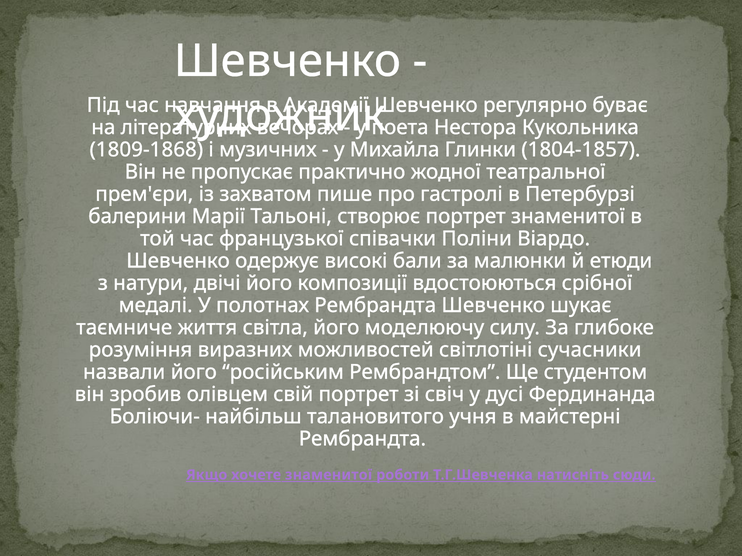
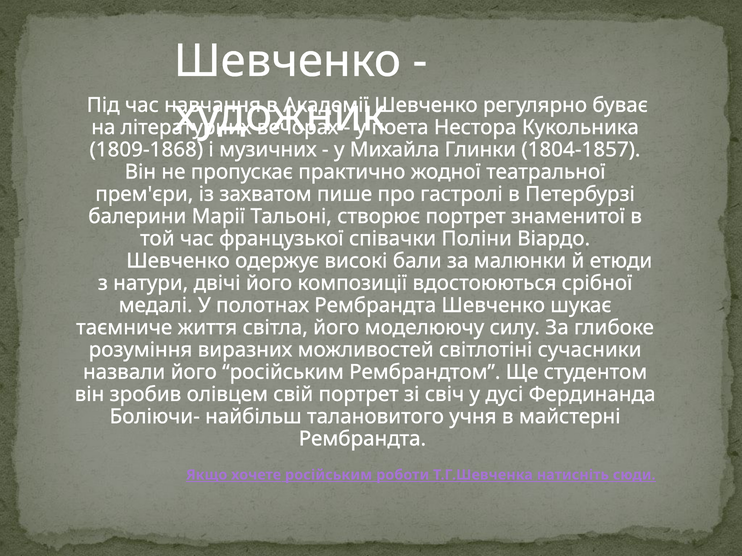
хочете знаменитої: знаменитої -> російським
